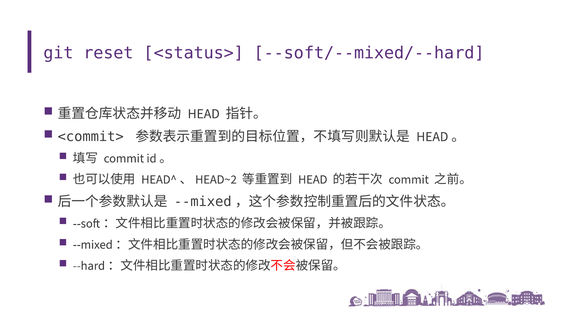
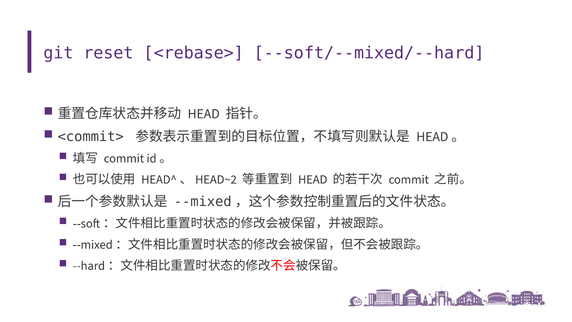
<status>: <status> -> <rebase>
